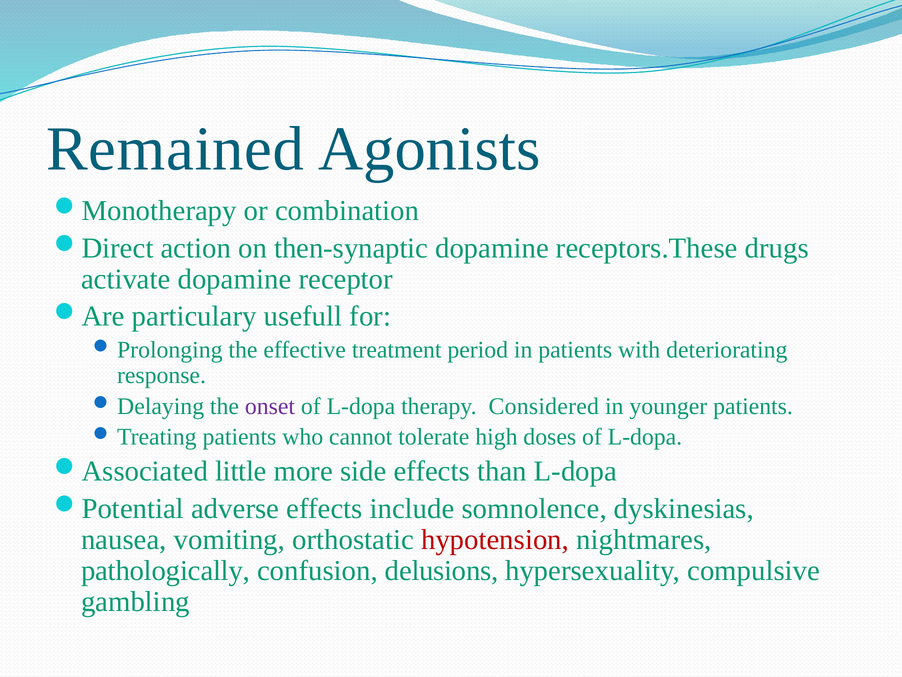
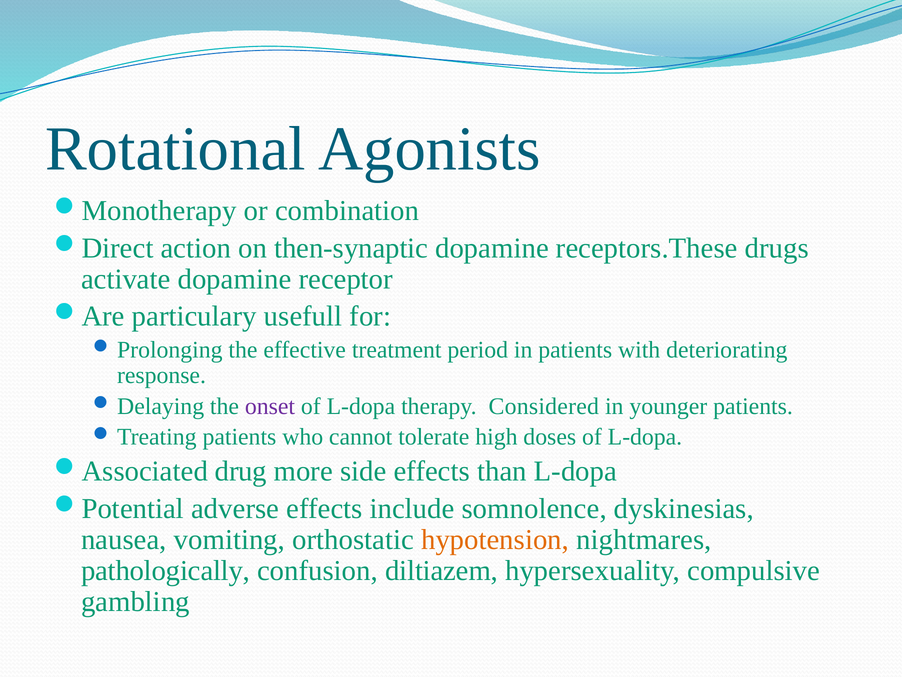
Remained: Remained -> Rotational
little: little -> drug
hypotension colour: red -> orange
delusions: delusions -> diltiazem
